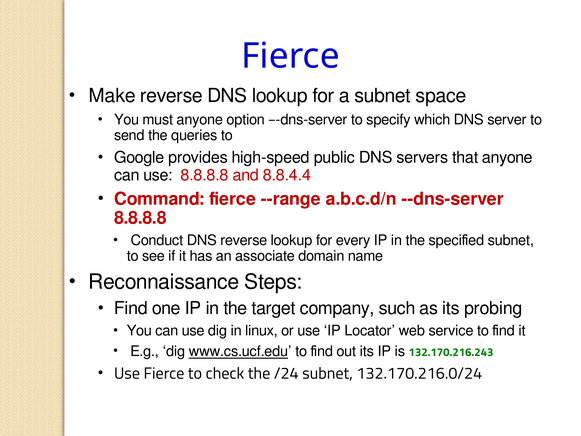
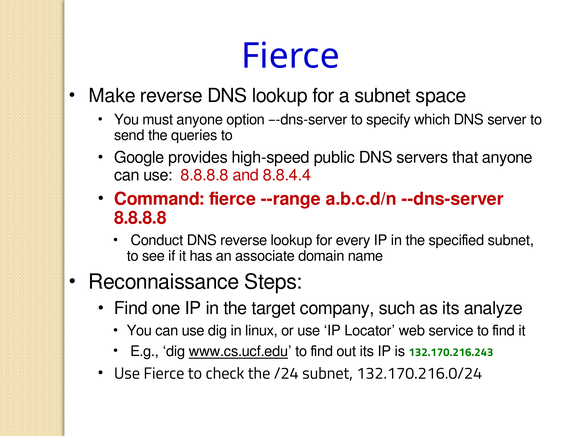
probing: probing -> analyze
